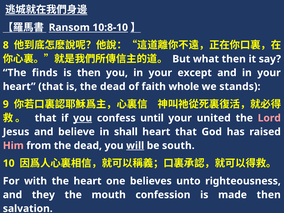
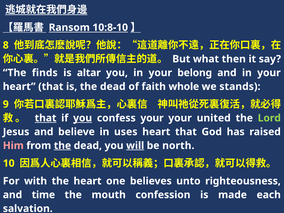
is then: then -> altar
except: except -> belong
that at (46, 118) underline: none -> present
confess until: until -> your
Lord colour: pink -> light green
shall: shall -> uses
the at (62, 146) underline: none -> present
south: south -> north
they: they -> time
made then: then -> each
